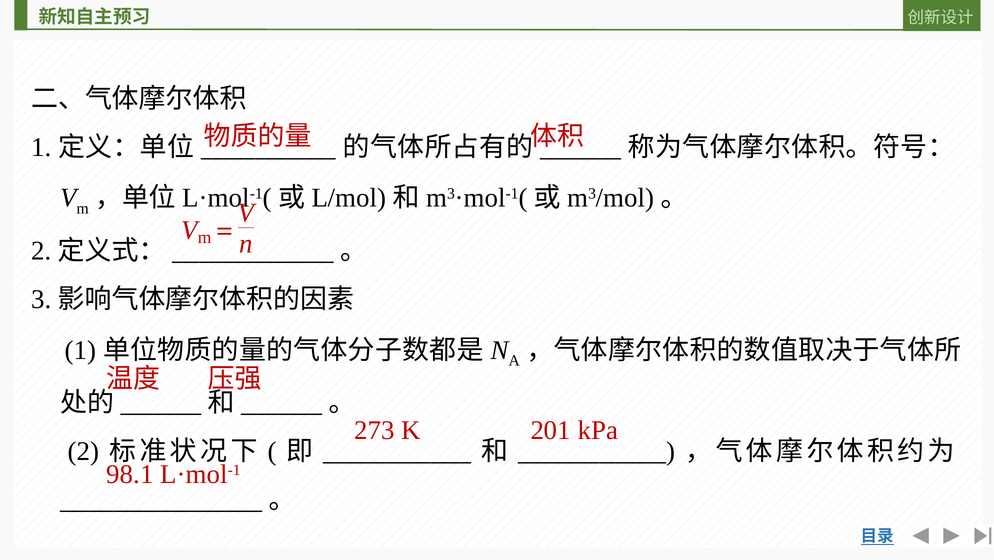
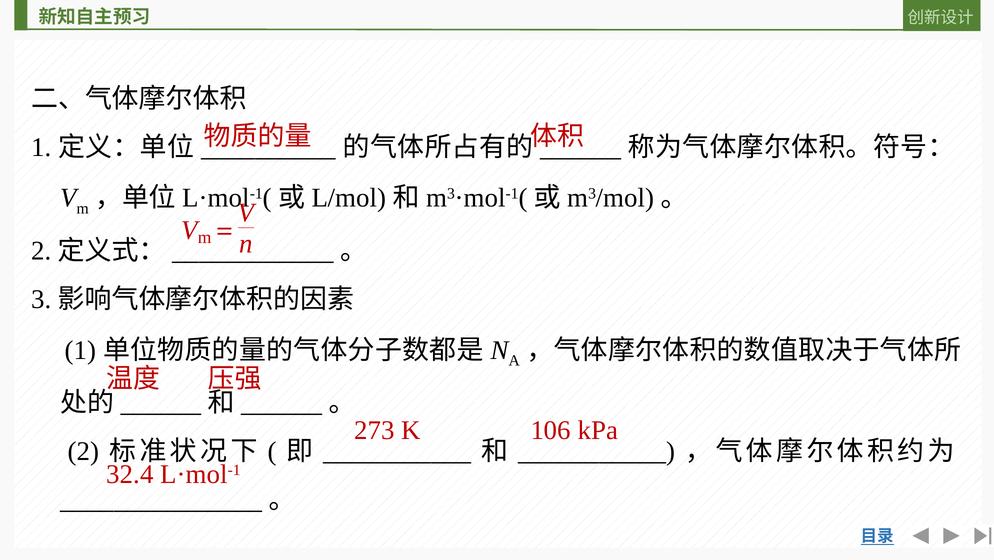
201: 201 -> 106
98.1: 98.1 -> 32.4
